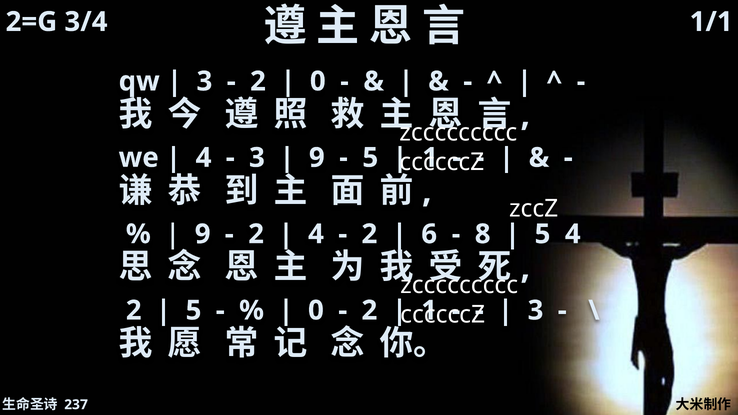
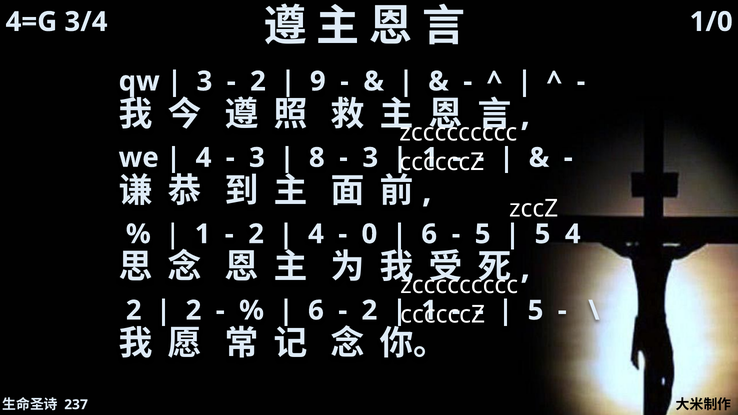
2=G: 2=G -> 4=G
1/1: 1/1 -> 1/0
0 at (318, 81): 0 -> 9
9 at (317, 158): 9 -> 8
5 at (370, 158): 5 -> 3
9 at (203, 234): 9 -> 1
2 at (369, 234): 2 -> 0
8 at (483, 234): 8 -> 5
5 at (194, 311): 5 -> 2
0 at (316, 311): 0 -> 6
3 at (536, 311): 3 -> 5
